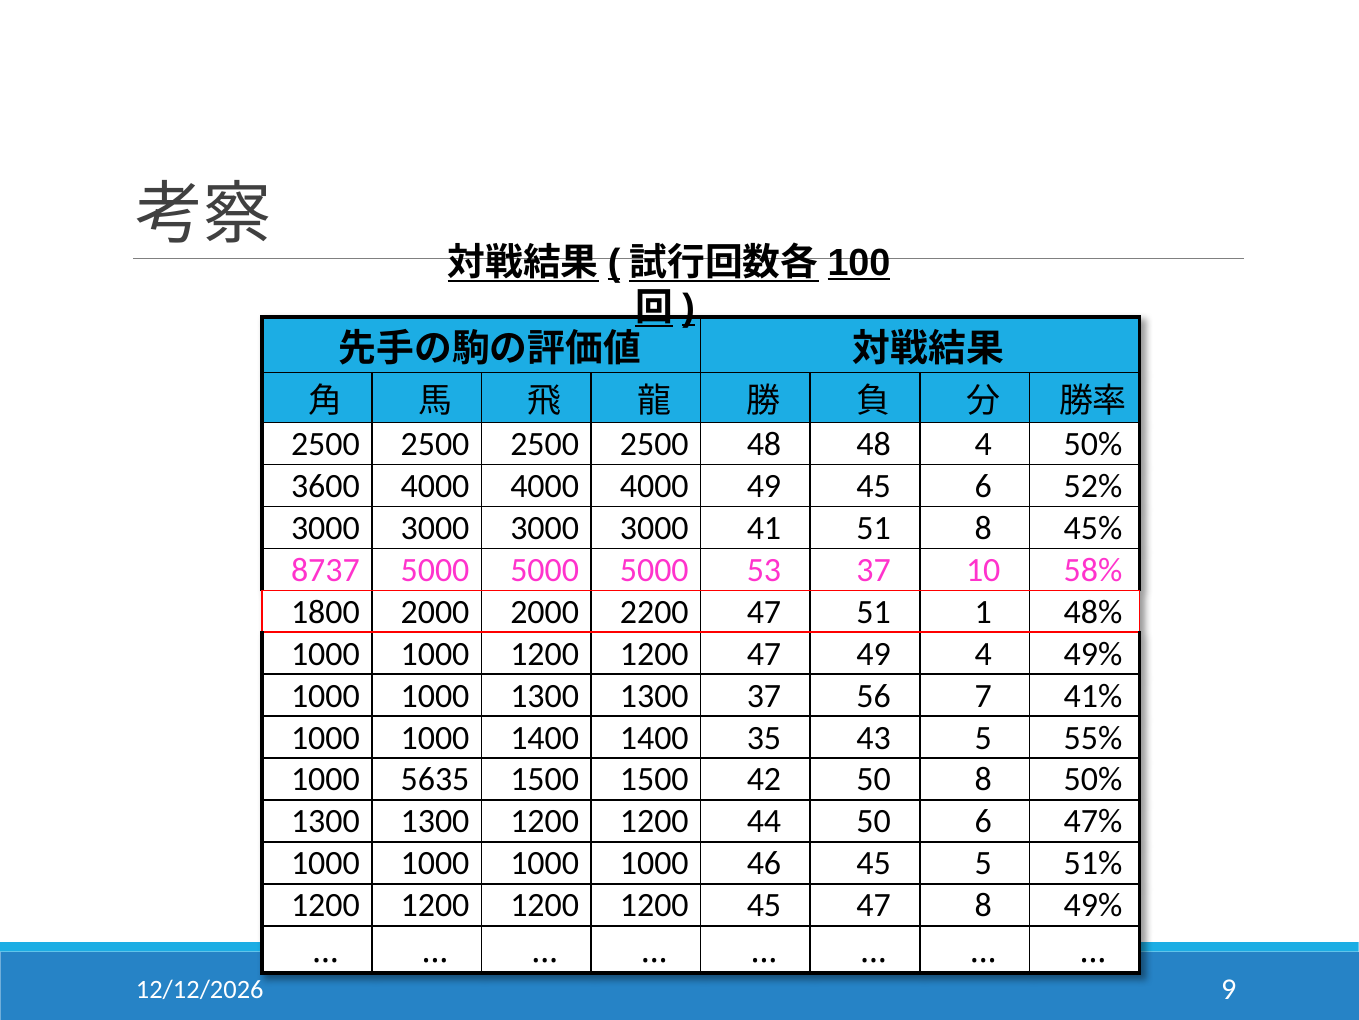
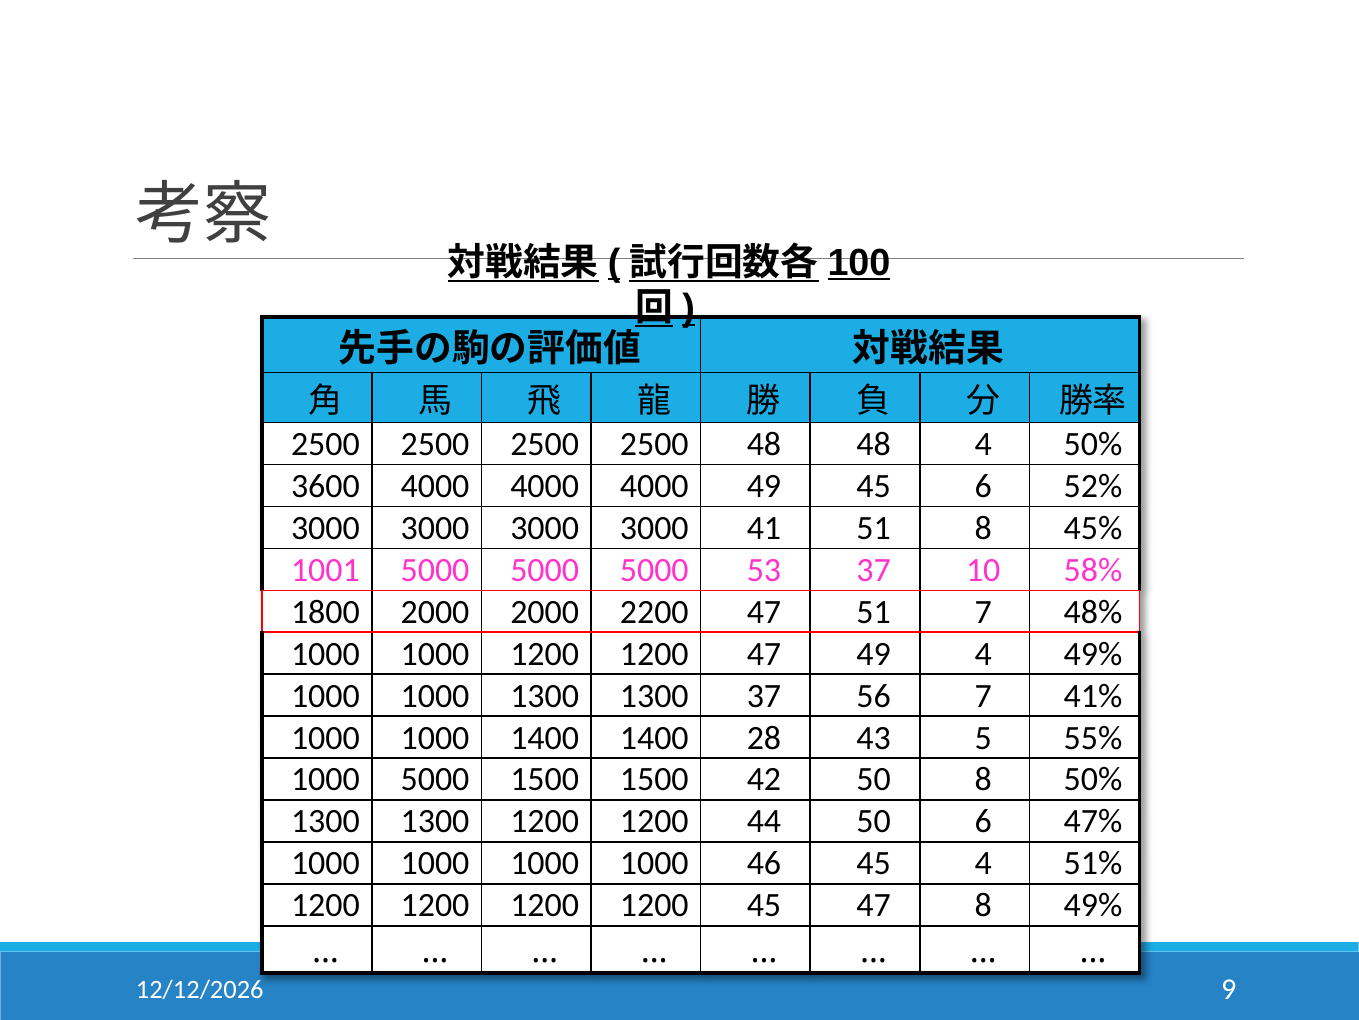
8737: 8737 -> 1001
51 1: 1 -> 7
35: 35 -> 28
1000 5635: 5635 -> 5000
45 5: 5 -> 4
